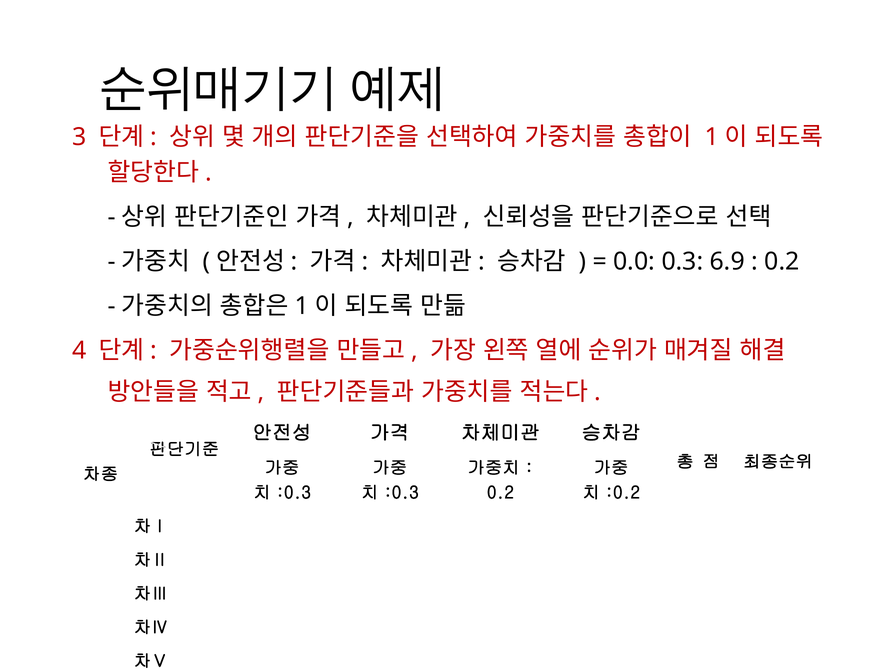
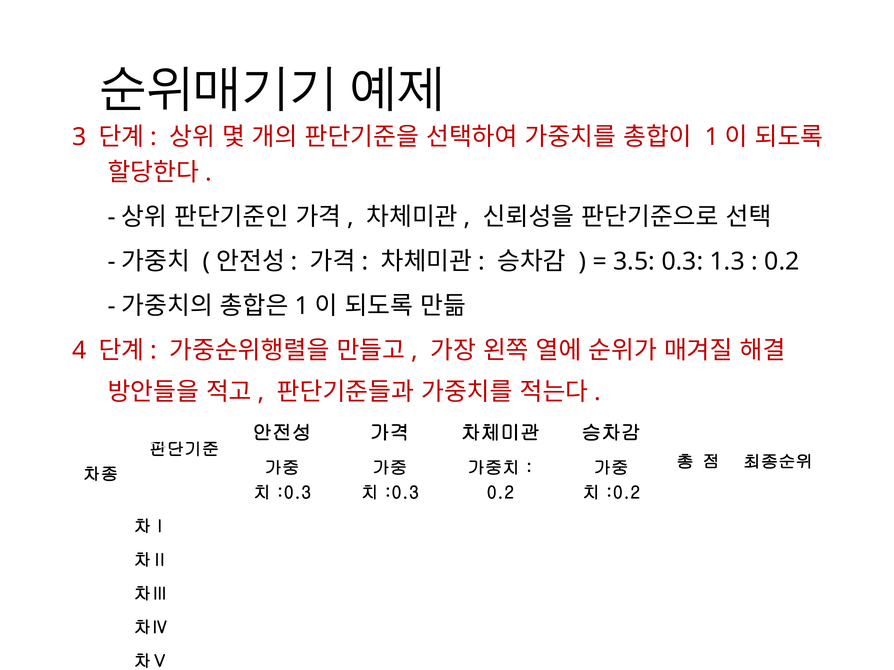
0.0: 0.0 -> 3.5
6.9: 6.9 -> 1.3
